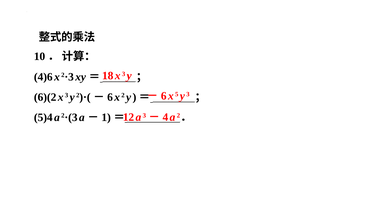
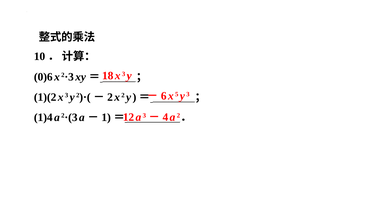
4)6: 4)6 -> 0)6
6)(2: 6)(2 -> 1)(2
6 at (110, 97): 6 -> 2
5)4: 5)4 -> 1)4
